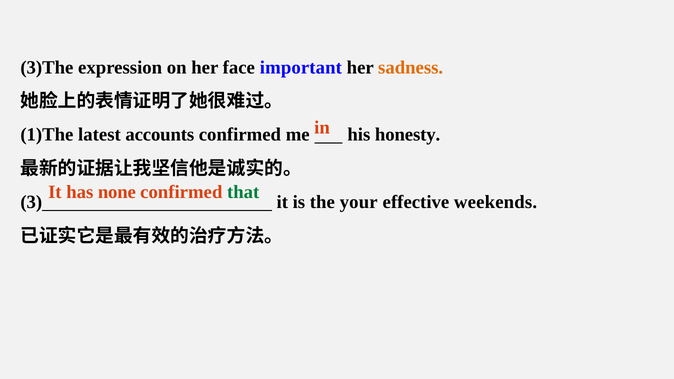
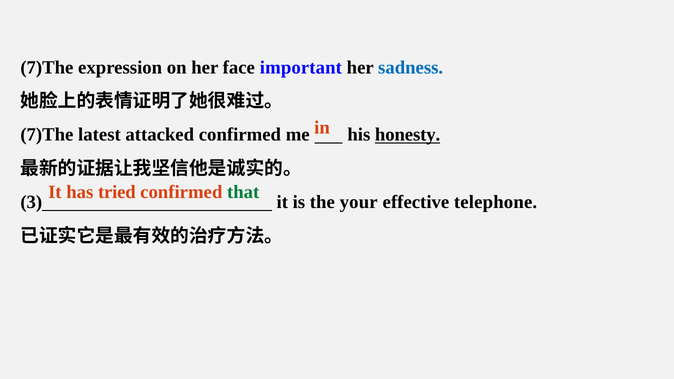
3)The at (47, 67): 3)The -> 7)The
sadness colour: orange -> blue
1)The at (47, 135): 1)The -> 7)The
accounts: accounts -> attacked
honesty underline: none -> present
none: none -> tried
weekends: weekends -> telephone
